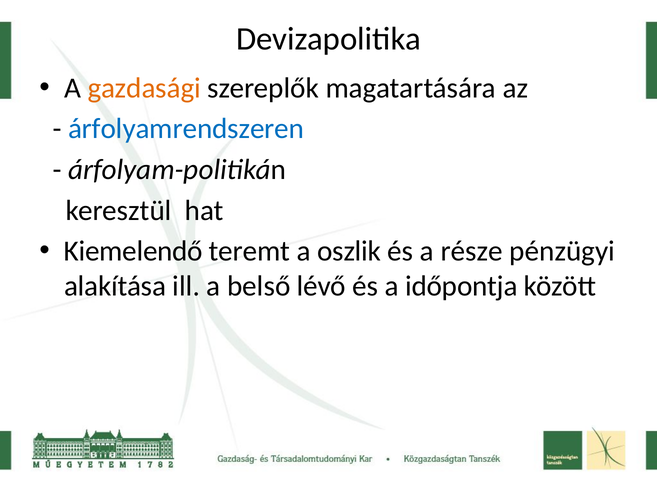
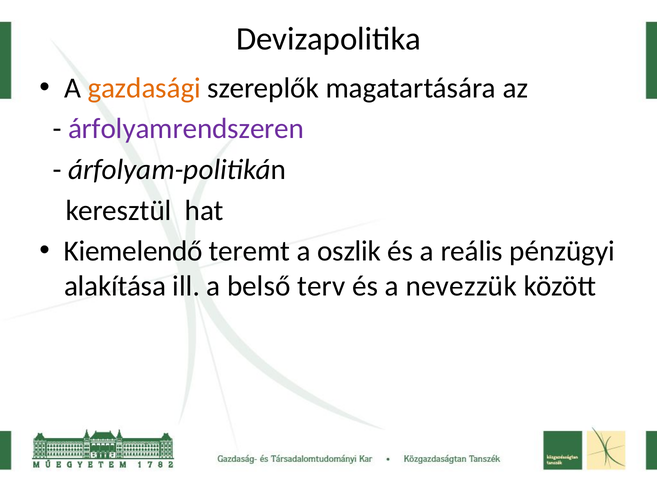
árfolyamrendszeren colour: blue -> purple
része: része -> reális
lévő: lévő -> terv
időpontja: időpontja -> nevezzük
